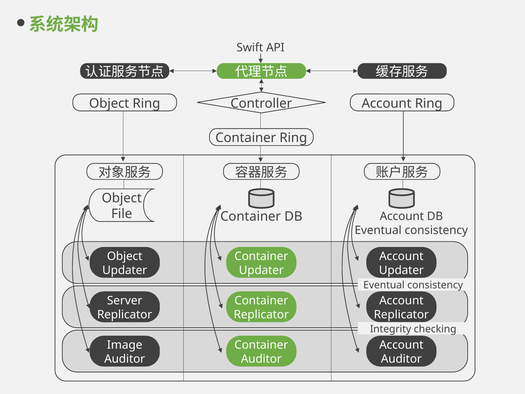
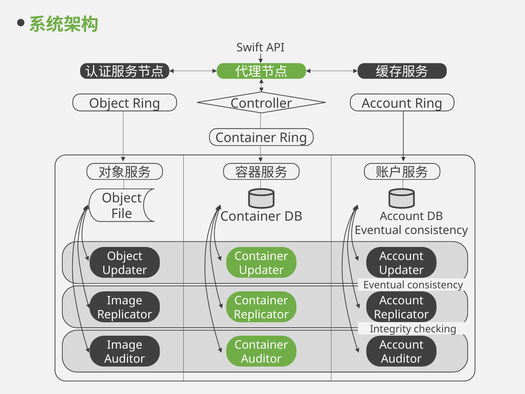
Server at (125, 300): Server -> Image
